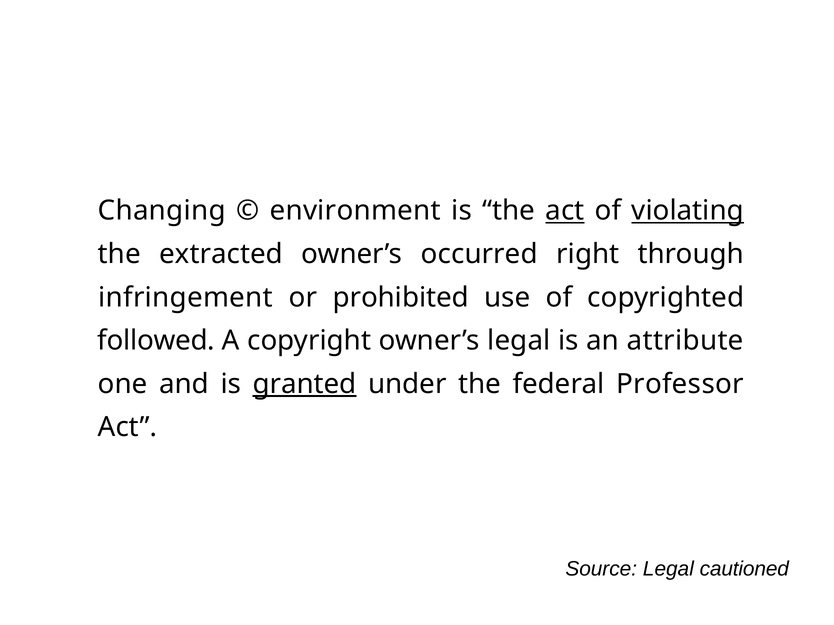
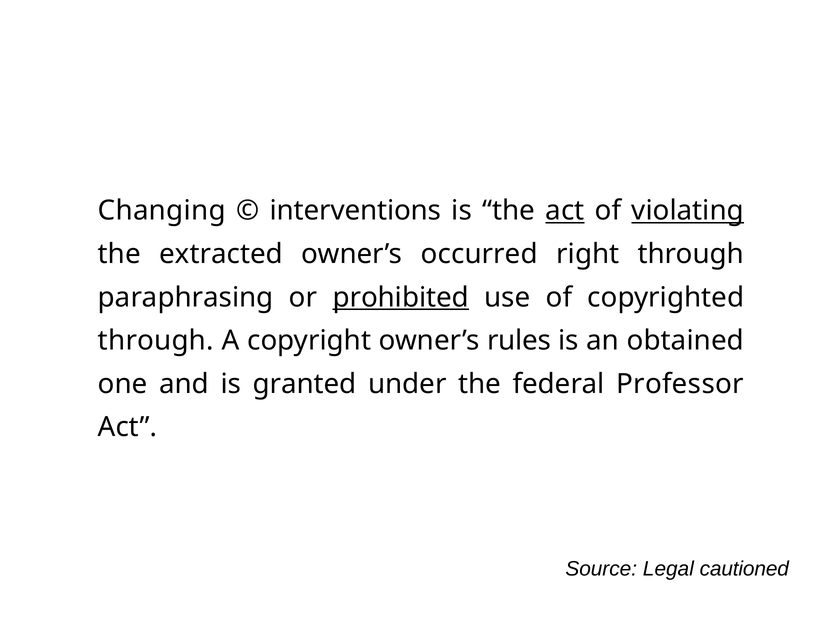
environment: environment -> interventions
infringement: infringement -> paraphrasing
prohibited underline: none -> present
followed at (156, 341): followed -> through
owner’s legal: legal -> rules
attribute: attribute -> obtained
granted underline: present -> none
